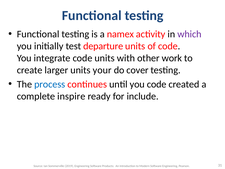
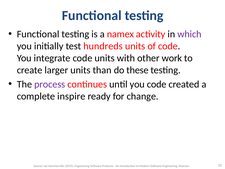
departure: departure -> hundreds
your: your -> than
cover: cover -> these
process colour: blue -> purple
include: include -> change
